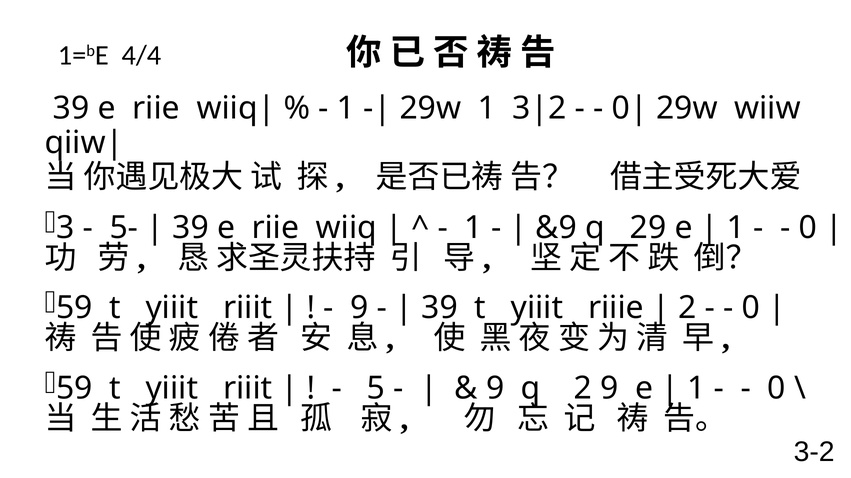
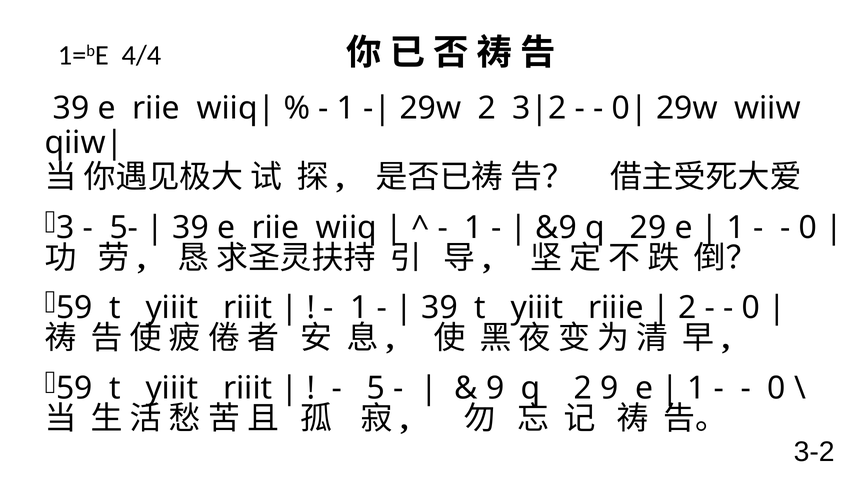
29w 1: 1 -> 2
9 at (359, 308): 9 -> 1
